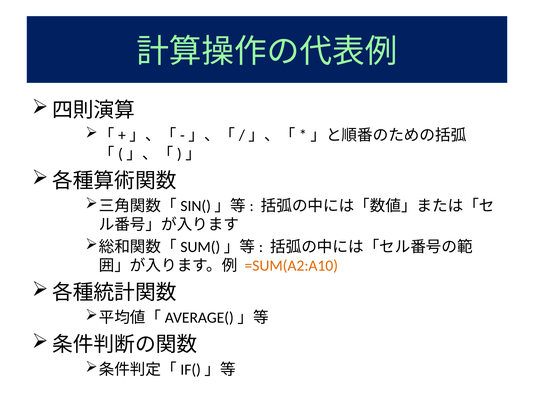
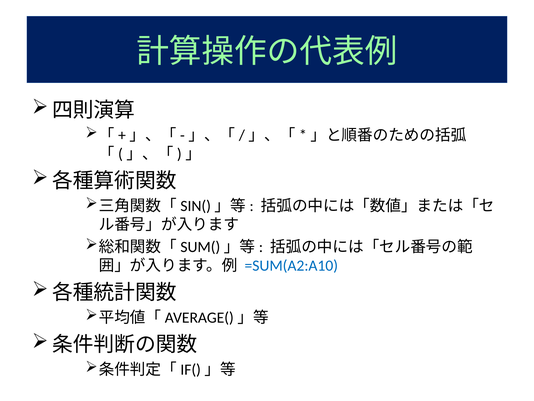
=SUM(A2:A10 colour: orange -> blue
